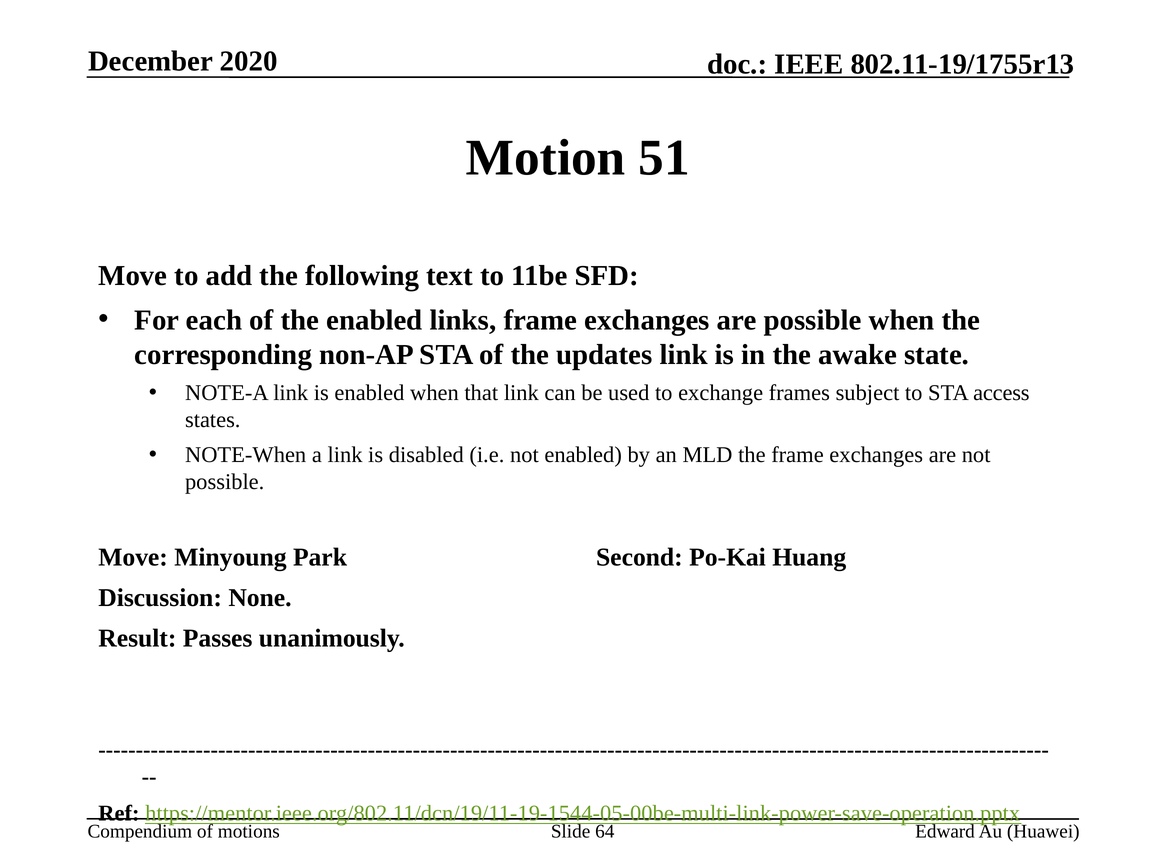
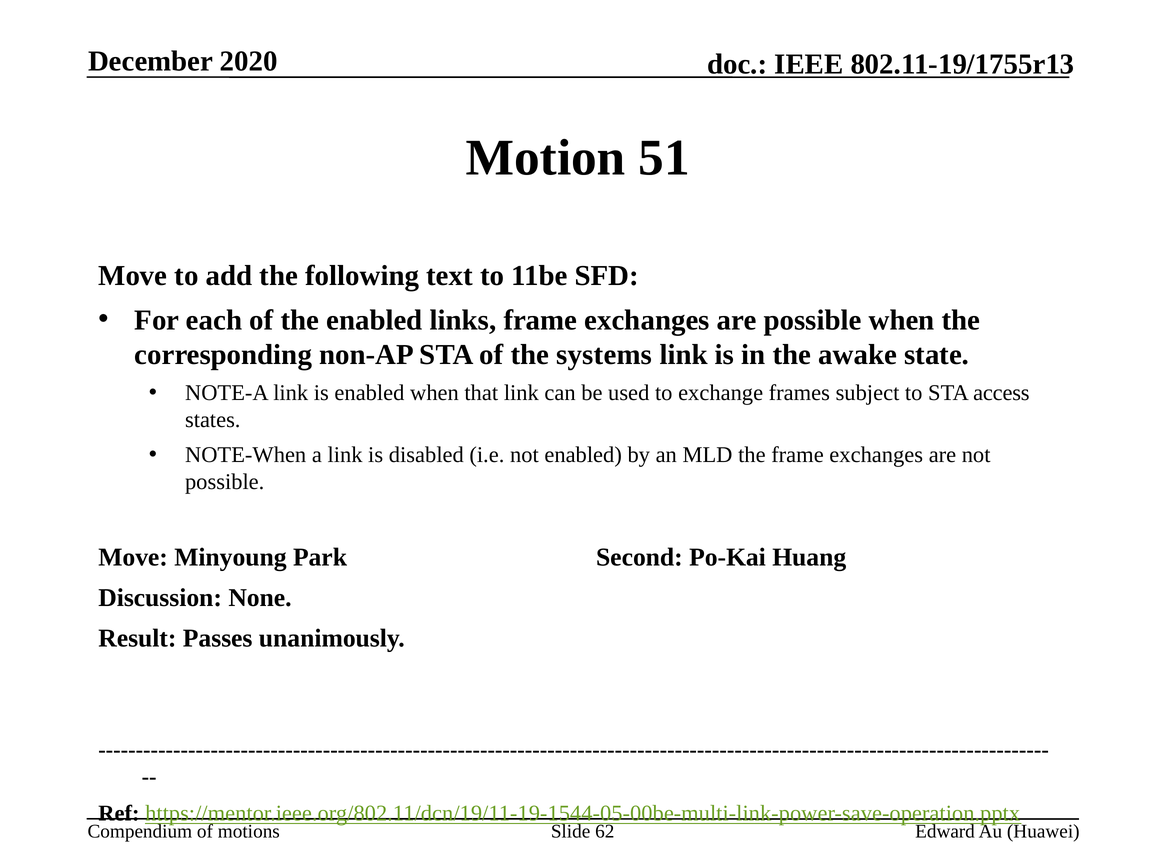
updates: updates -> systems
64: 64 -> 62
